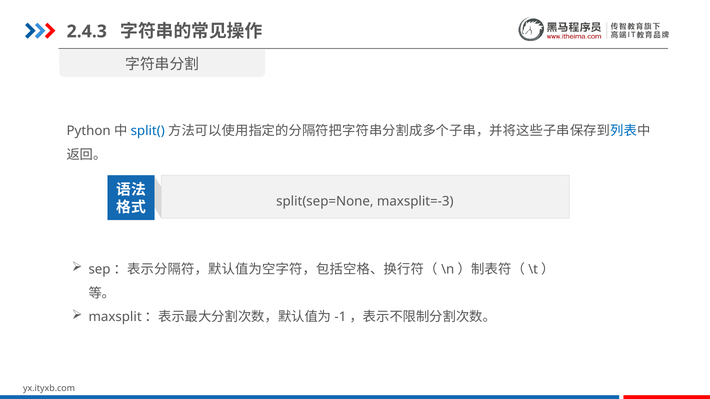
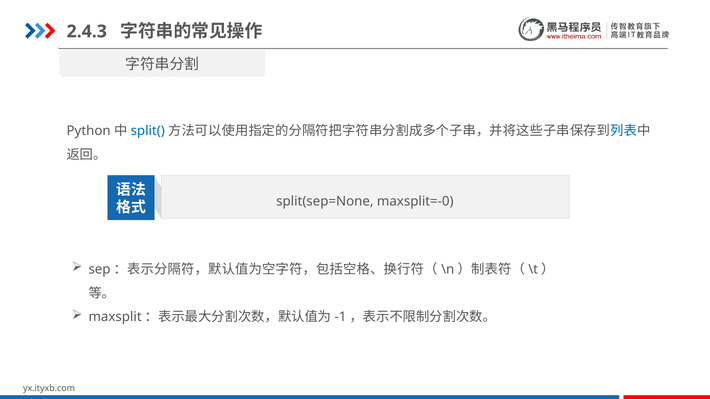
maxsplit=-3: maxsplit=-3 -> maxsplit=-0
